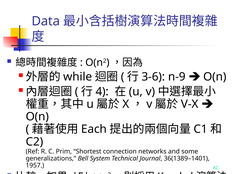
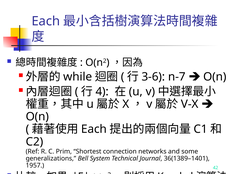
Data at (46, 21): Data -> Each
n-9: n-9 -> n-7
